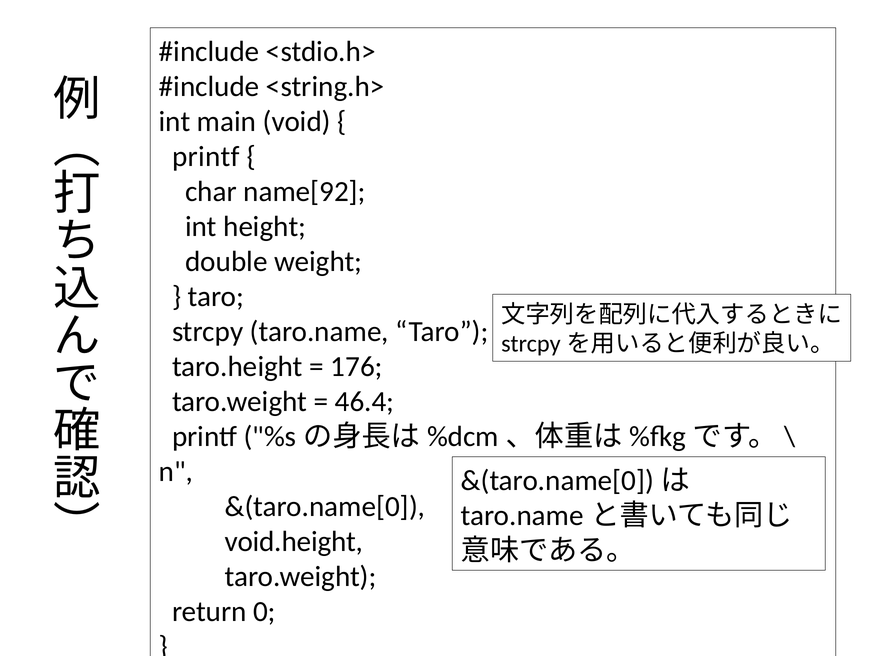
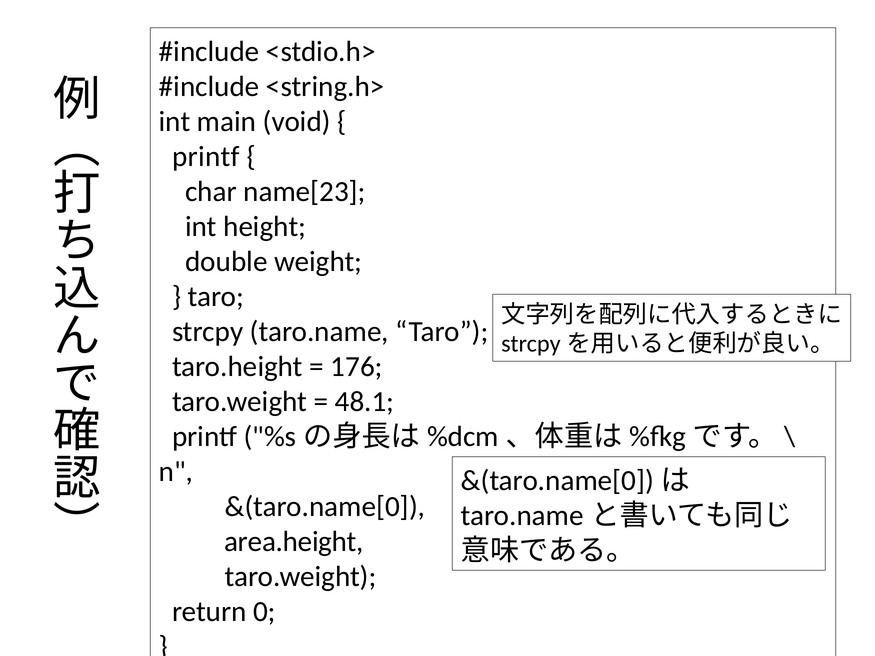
name[92: name[92 -> name[23
46.4: 46.4 -> 48.1
void.height: void.height -> area.height
